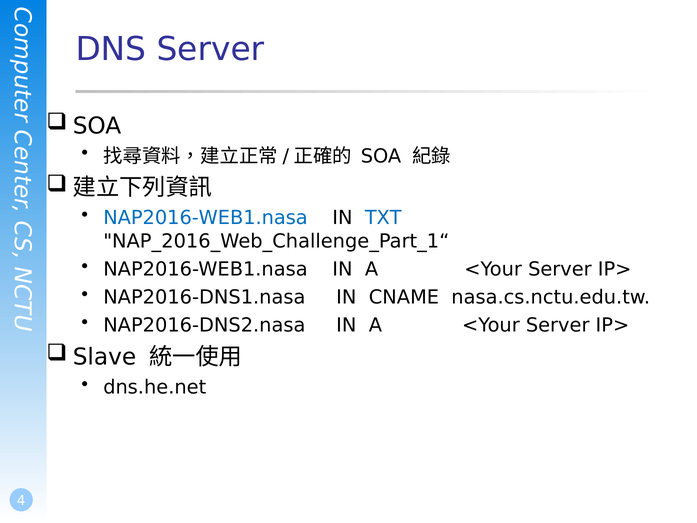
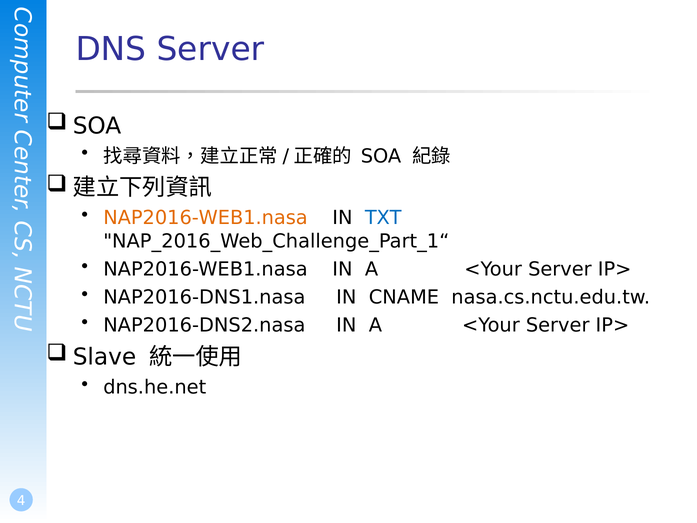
NAP2016-WEB1.nasa at (205, 218) colour: blue -> orange
